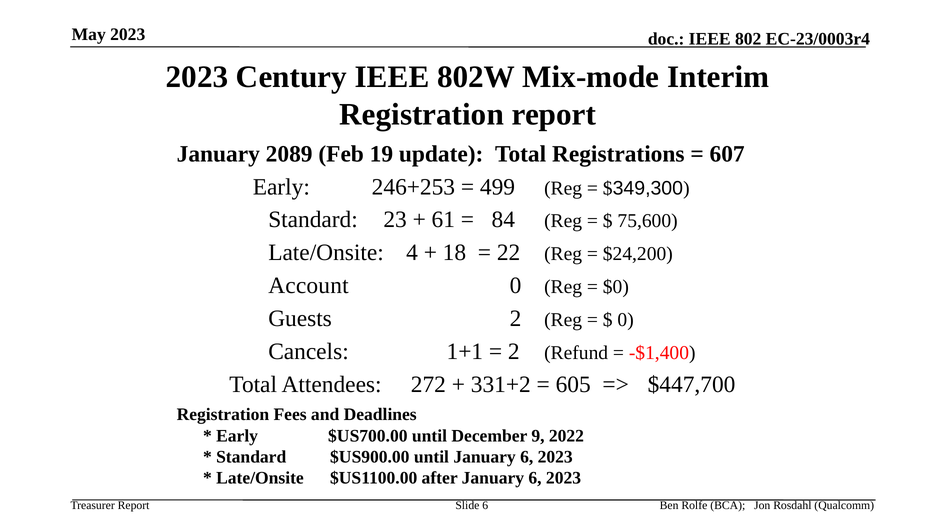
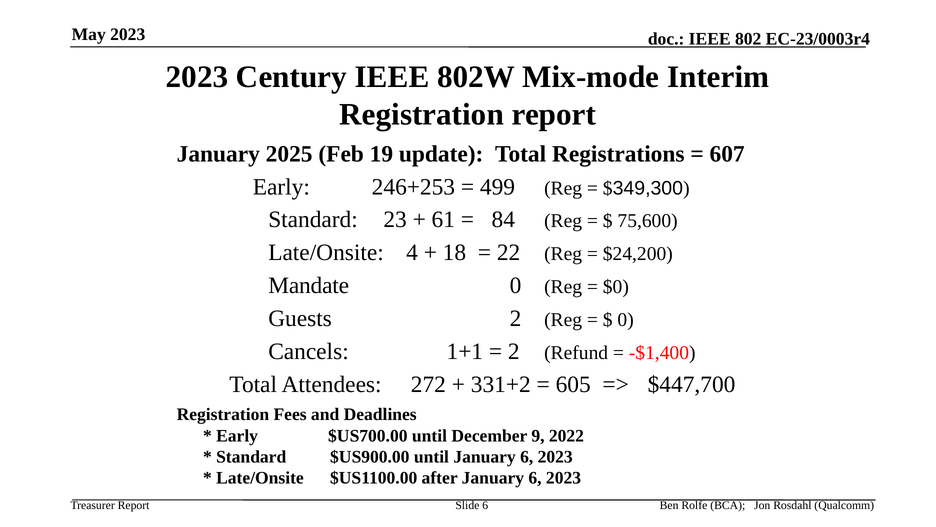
2089: 2089 -> 2025
Account: Account -> Mandate
